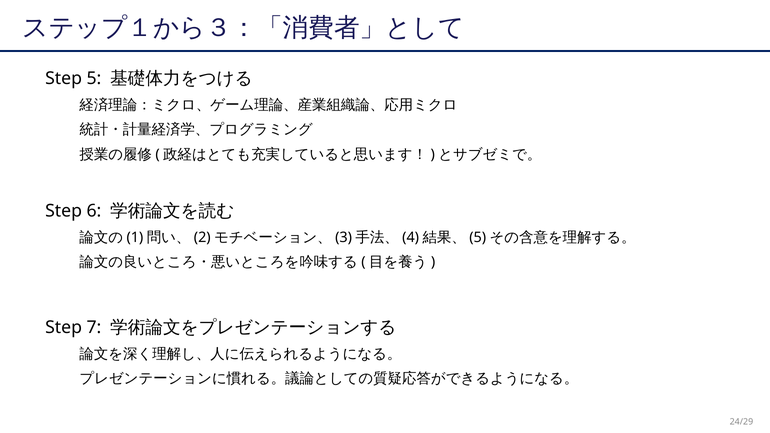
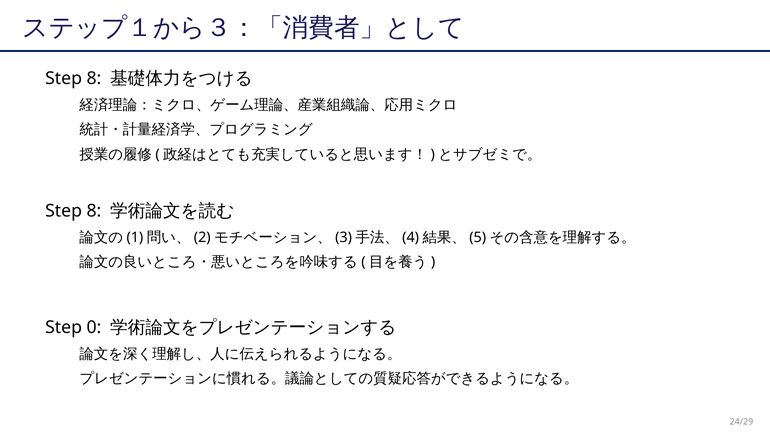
5 at (94, 78): 5 -> 8
6 at (94, 211): 6 -> 8
7: 7 -> 0
